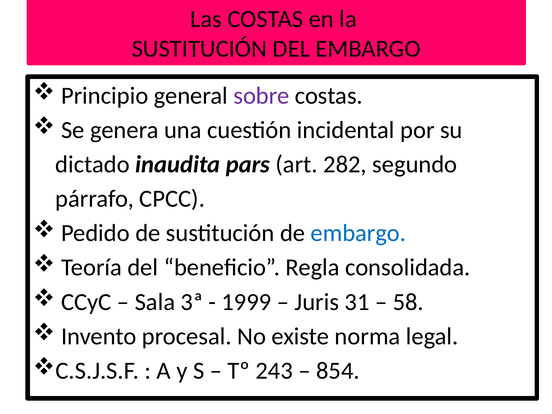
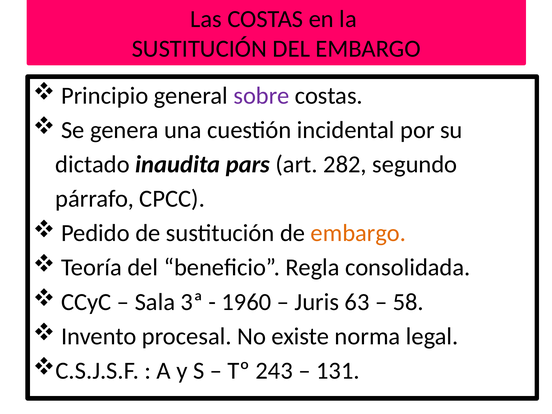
embargo at (358, 233) colour: blue -> orange
1999: 1999 -> 1960
31: 31 -> 63
854: 854 -> 131
